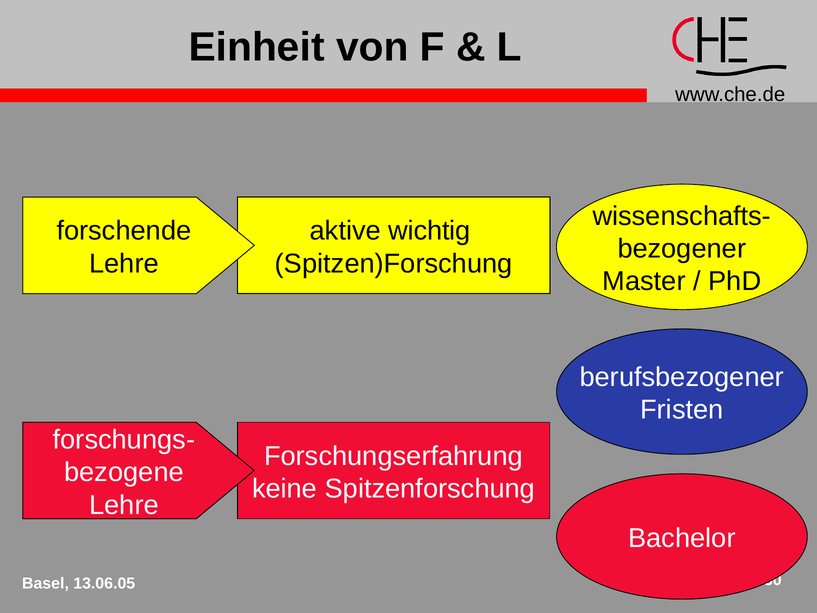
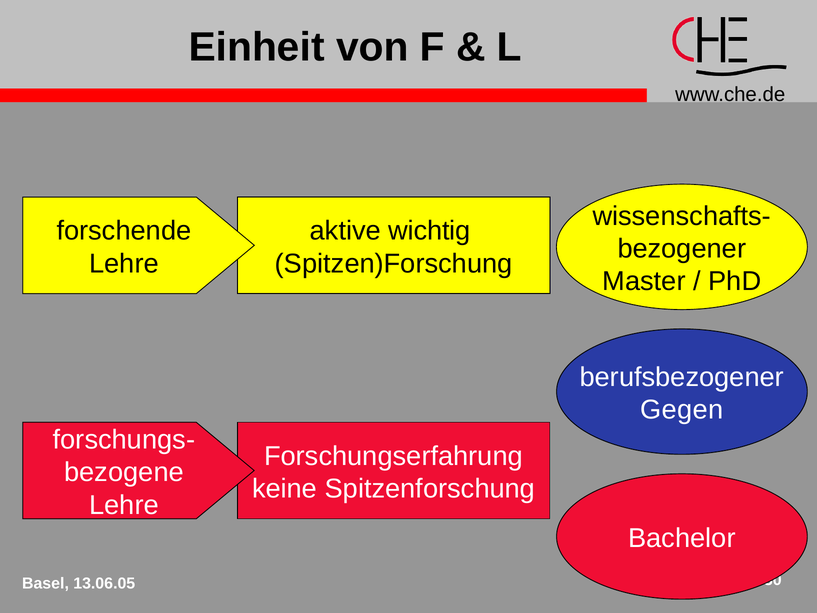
Fristen: Fristen -> Gegen
